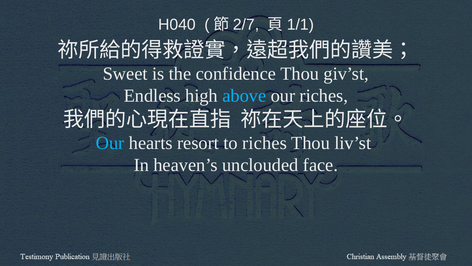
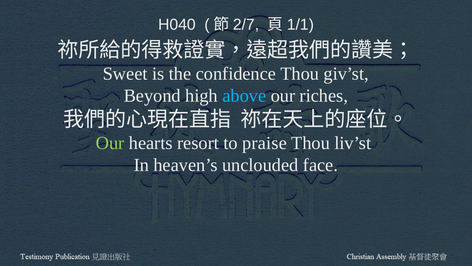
Endless: Endless -> Beyond
Our at (110, 143) colour: light blue -> light green
to riches: riches -> praise
